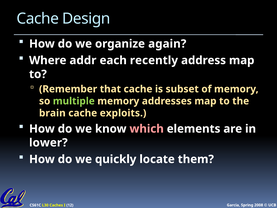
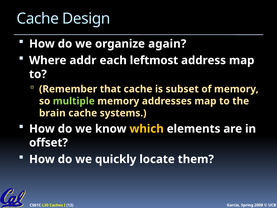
recently: recently -> leftmost
exploits: exploits -> systems
which colour: pink -> yellow
lower: lower -> offset
